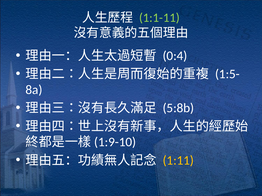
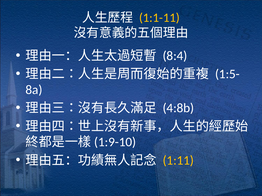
1:1-11 colour: light green -> yellow
0:4: 0:4 -> 8:4
5:8b: 5:8b -> 4:8b
